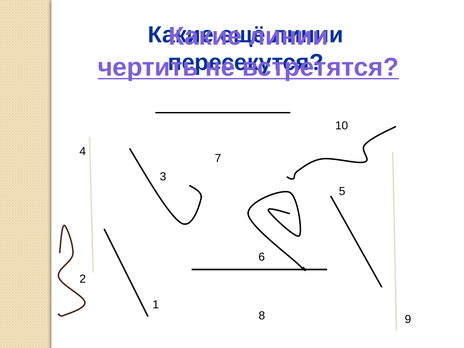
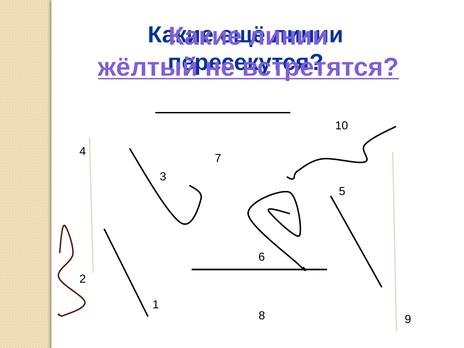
чертить: чертить -> жёлтый
